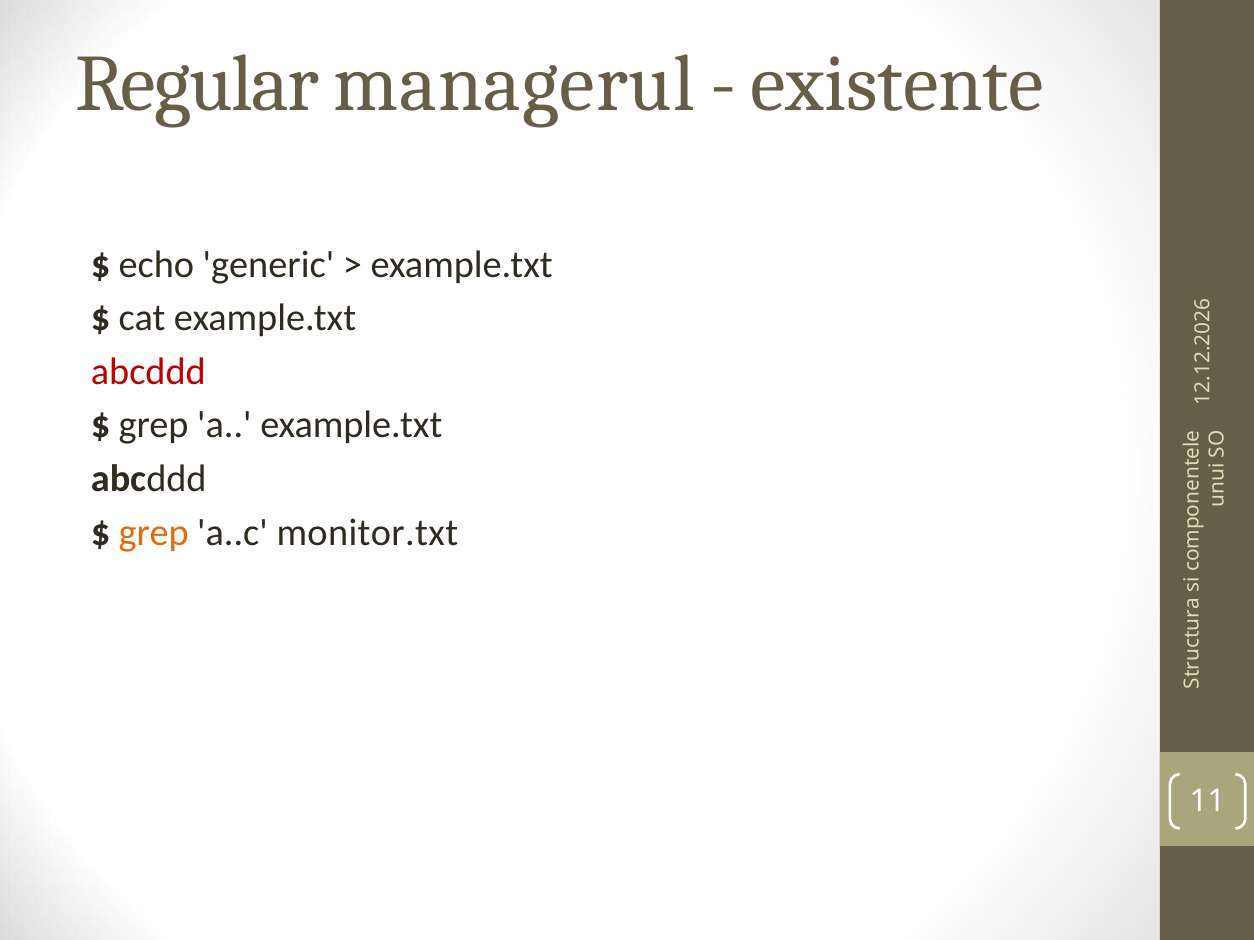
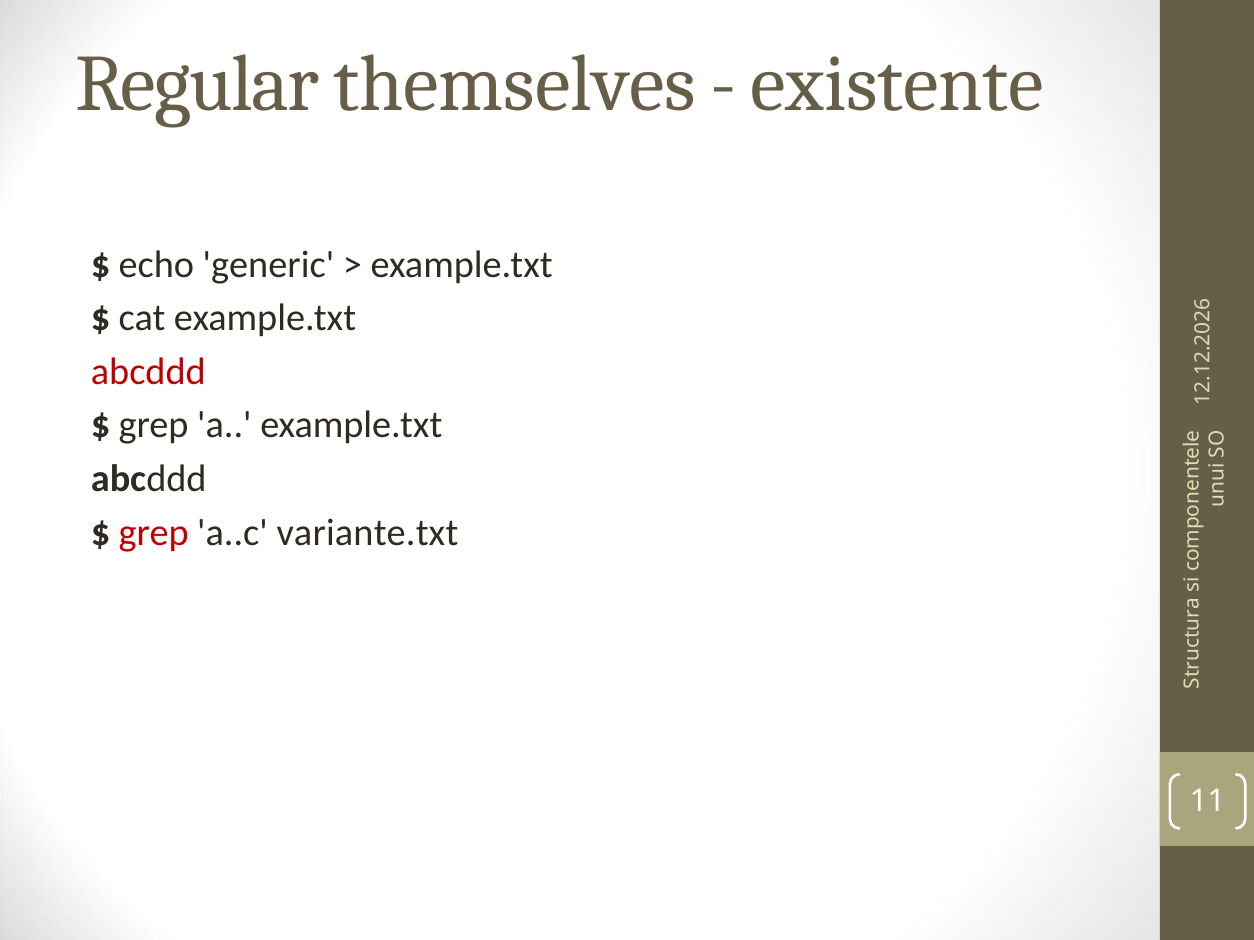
managerul: managerul -> themselves
grep at (154, 533) colour: orange -> red
monitor.txt: monitor.txt -> variante.txt
